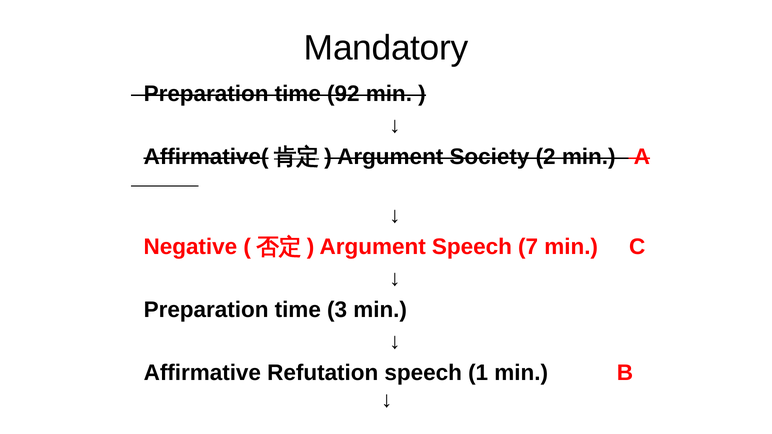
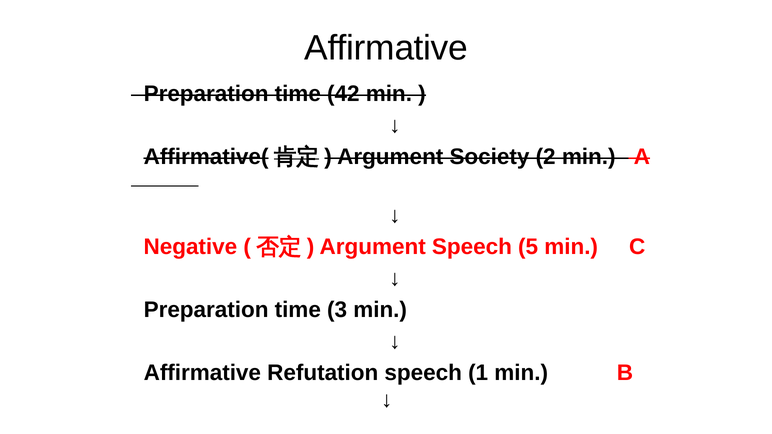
Mandatory at (386, 48): Mandatory -> Affirmative
92: 92 -> 42
7: 7 -> 5
